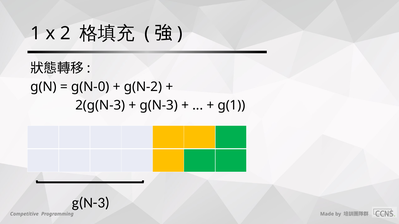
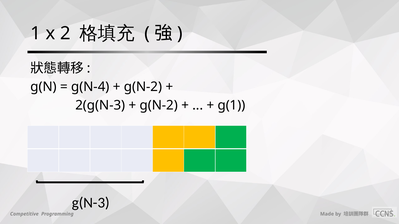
g(N-0: g(N-0 -> g(N-4
g(N-3 at (159, 105): g(N-3 -> g(N-2
